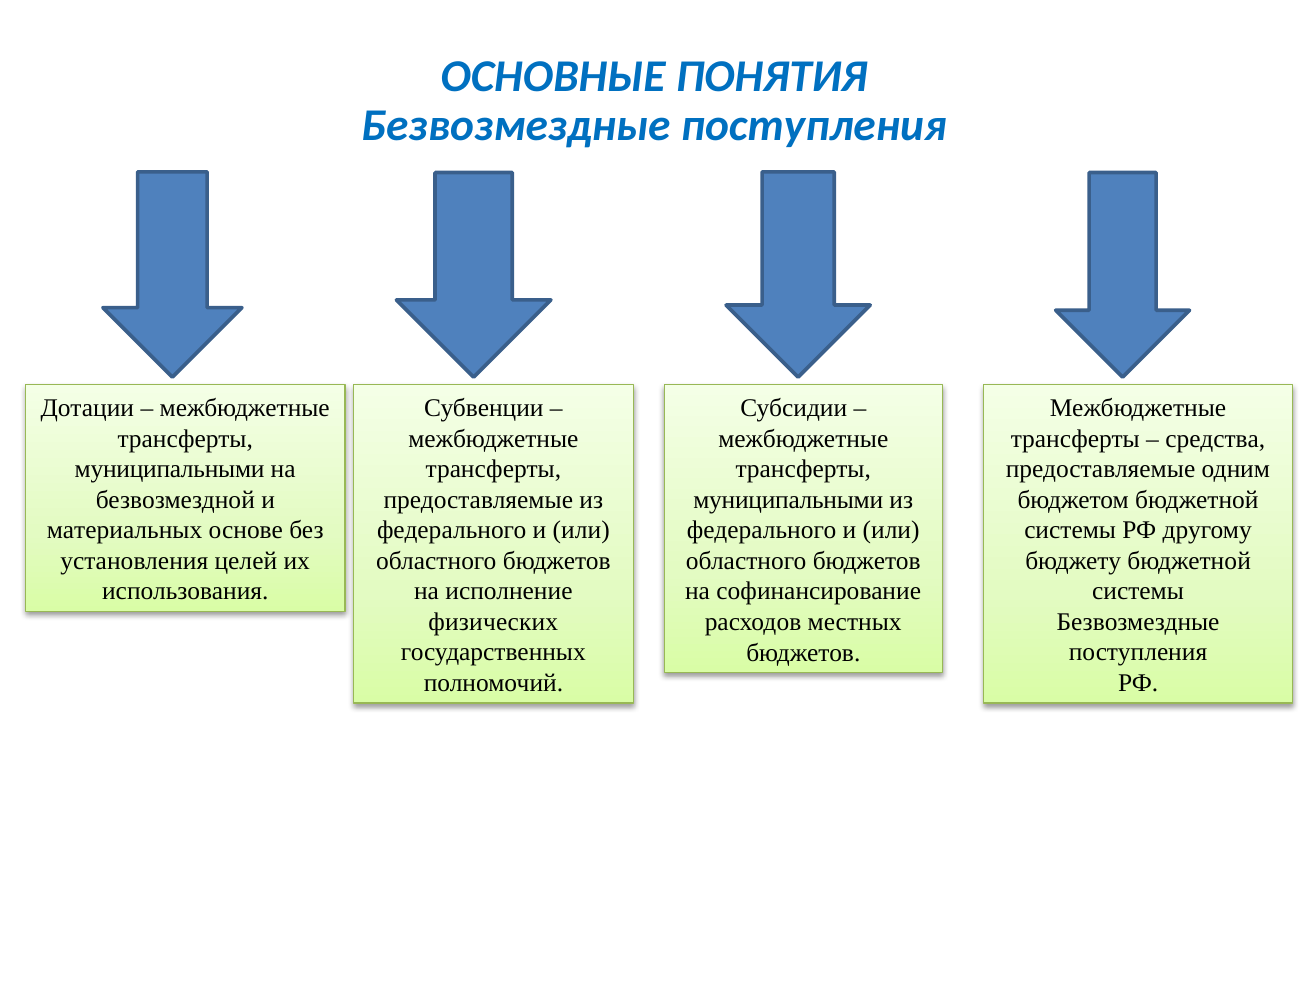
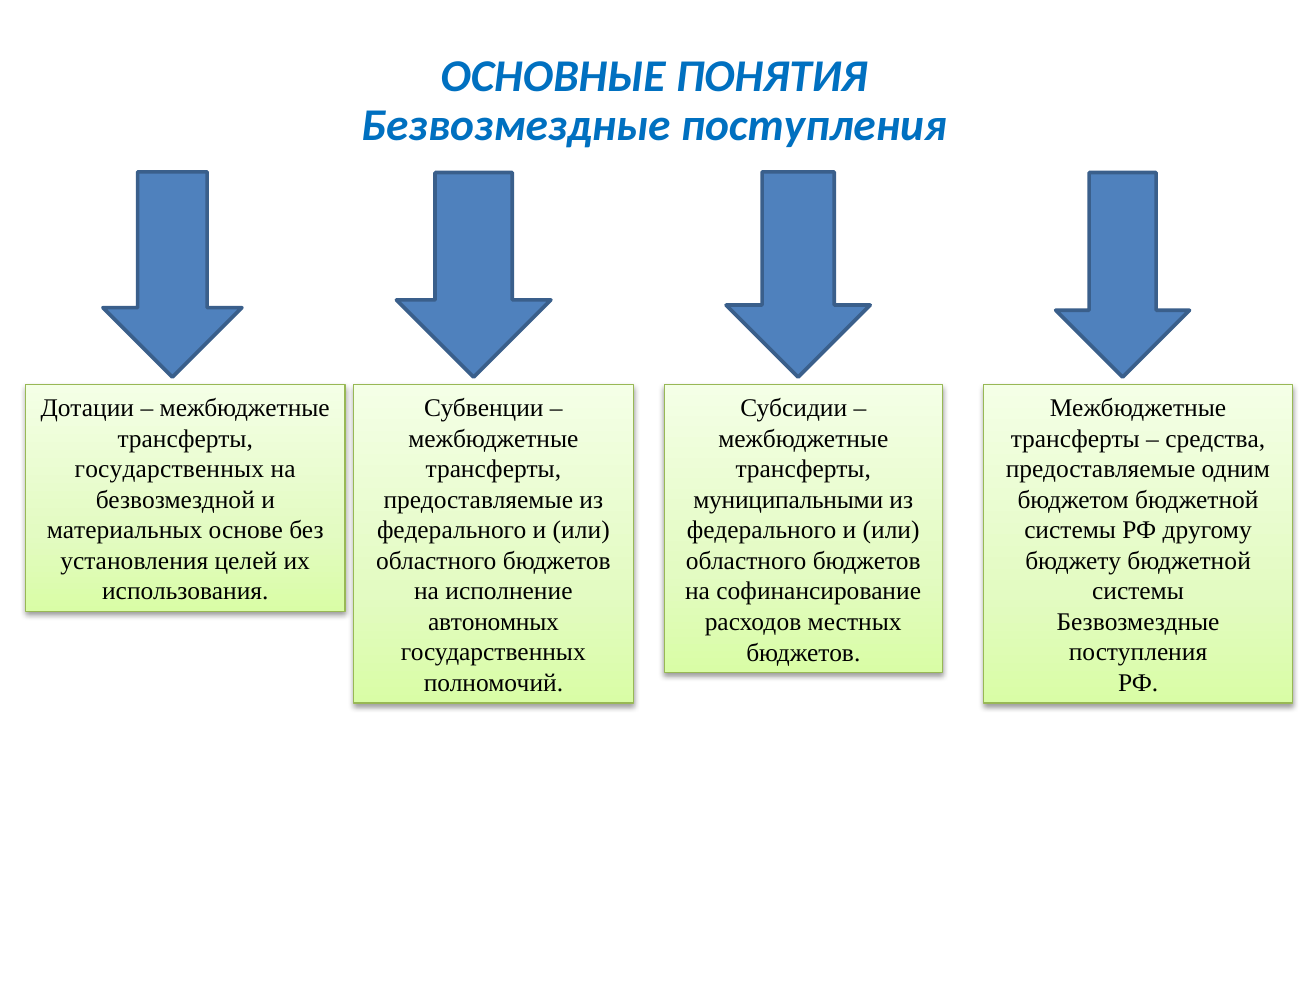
муниципальными at (170, 469): муниципальными -> государственных
физических: физических -> автономных
